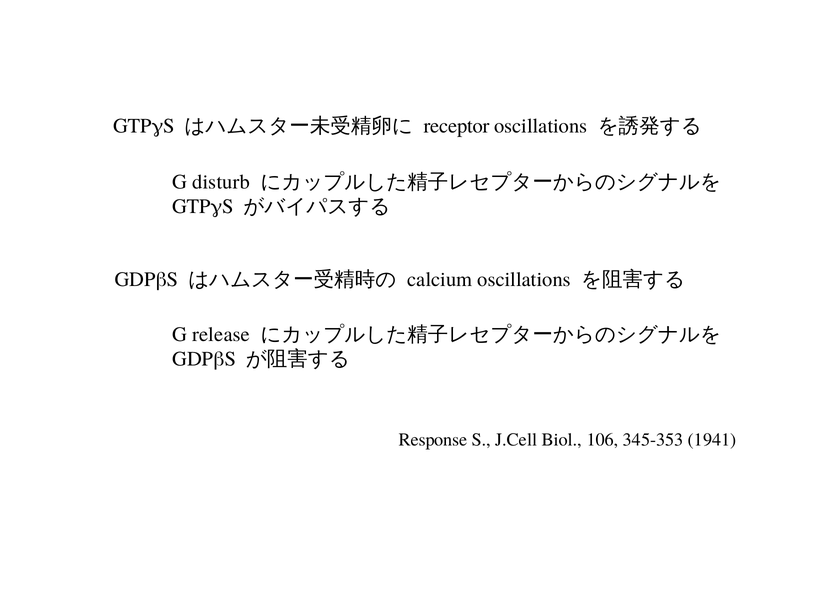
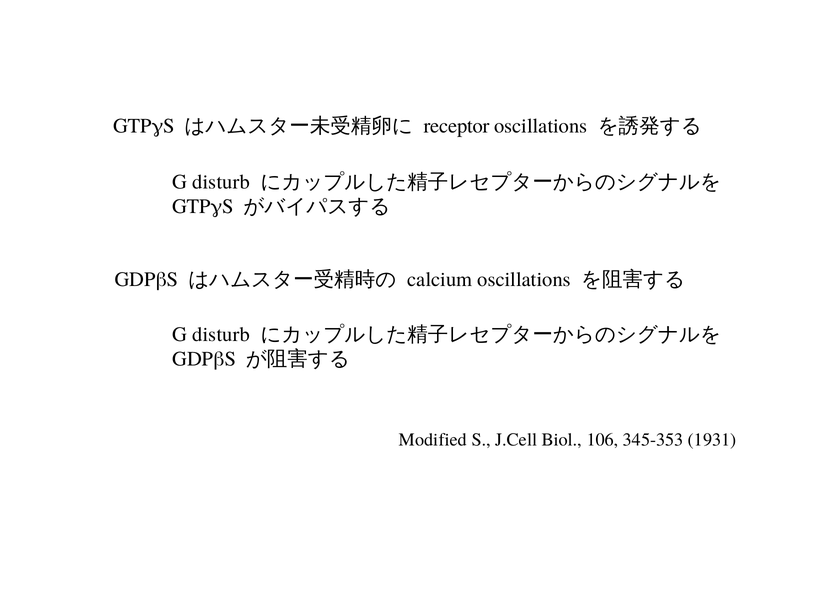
release at (221, 335): release -> disturb
Response: Response -> Modified
1941: 1941 -> 1931
